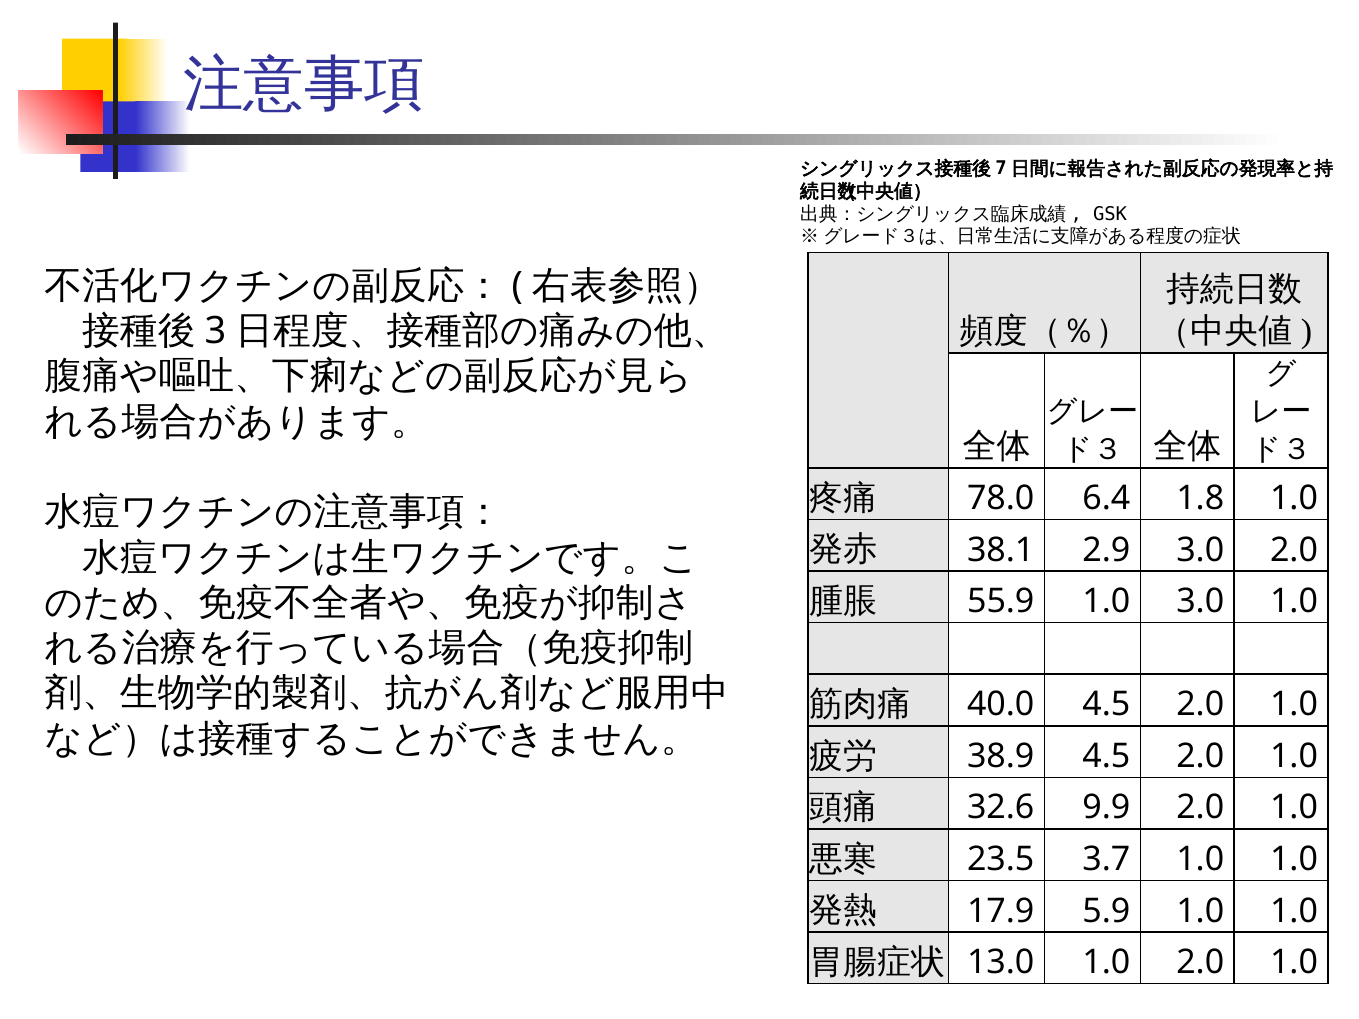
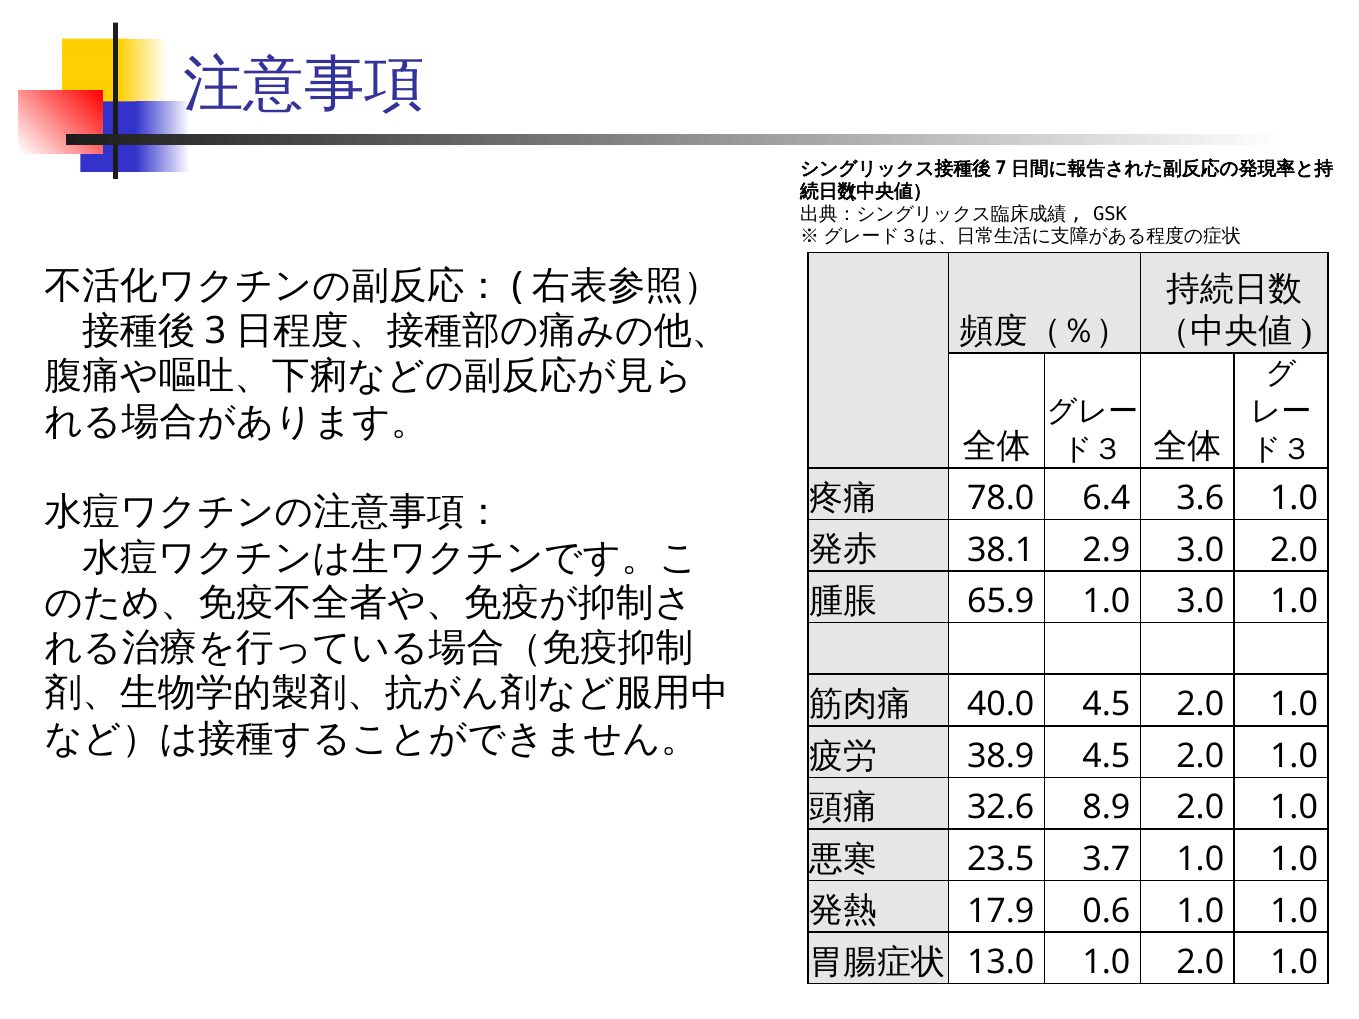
1.8: 1.8 -> 3.6
55.9: 55.9 -> 65.9
9.9: 9.9 -> 8.9
5.9: 5.9 -> 0.6
